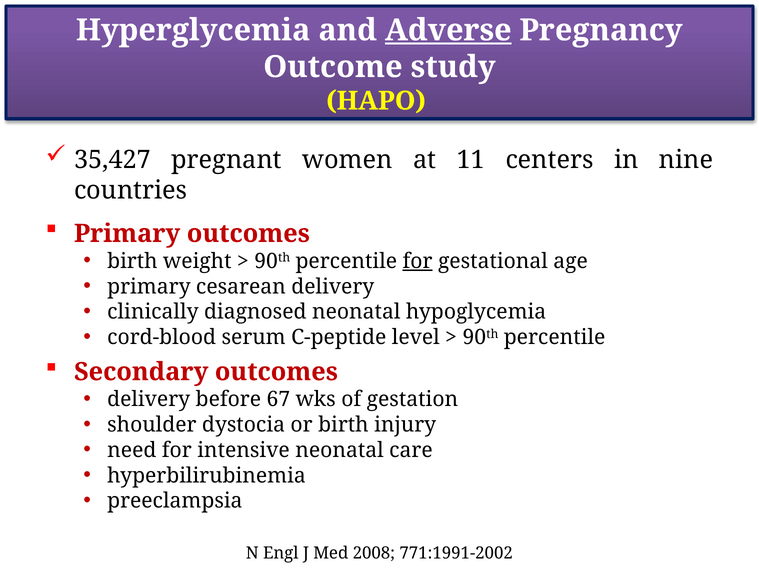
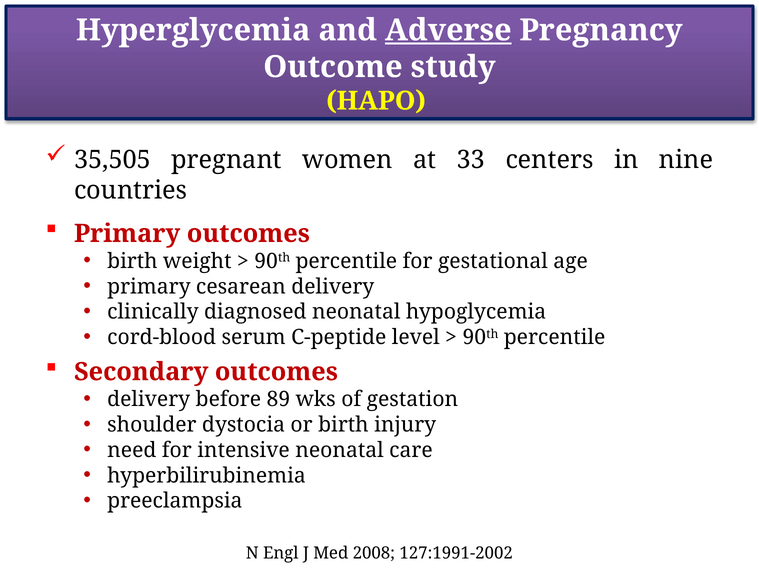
35,427: 35,427 -> 35,505
11: 11 -> 33
for at (418, 261) underline: present -> none
67: 67 -> 89
771:1991-2002: 771:1991-2002 -> 127:1991-2002
